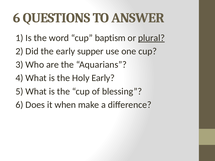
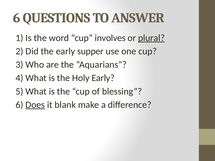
baptism: baptism -> involves
Does underline: none -> present
when: when -> blank
